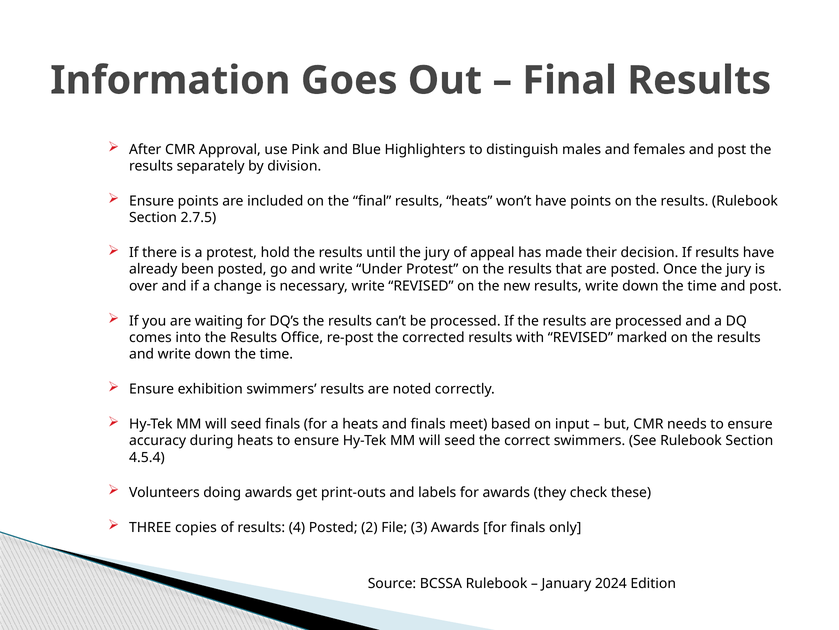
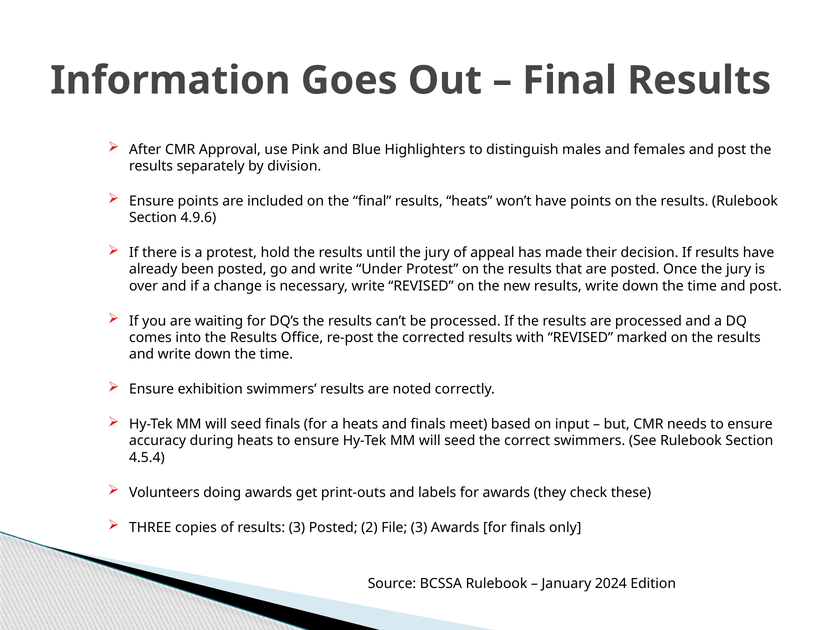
2.7.5: 2.7.5 -> 4.9.6
results 4: 4 -> 3
